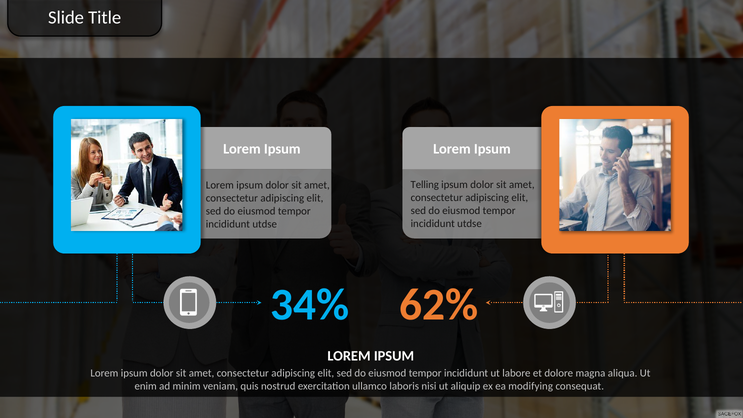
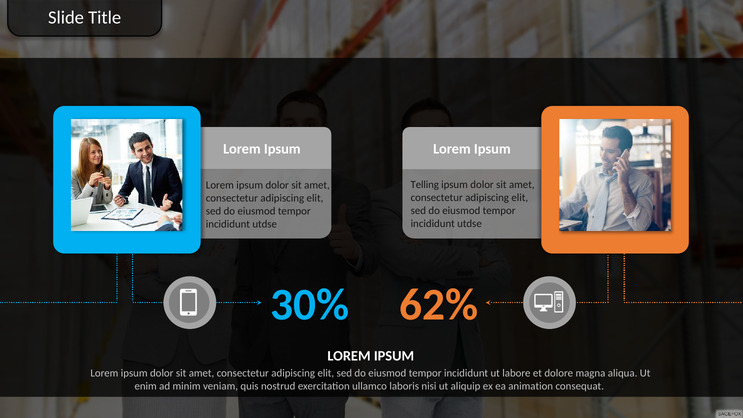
34%: 34% -> 30%
modifying: modifying -> animation
